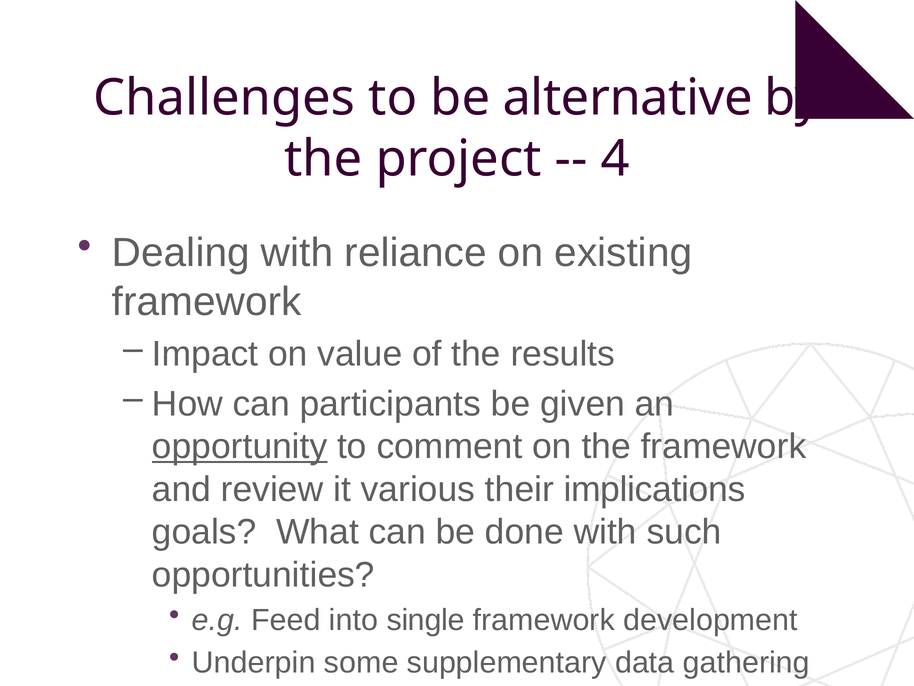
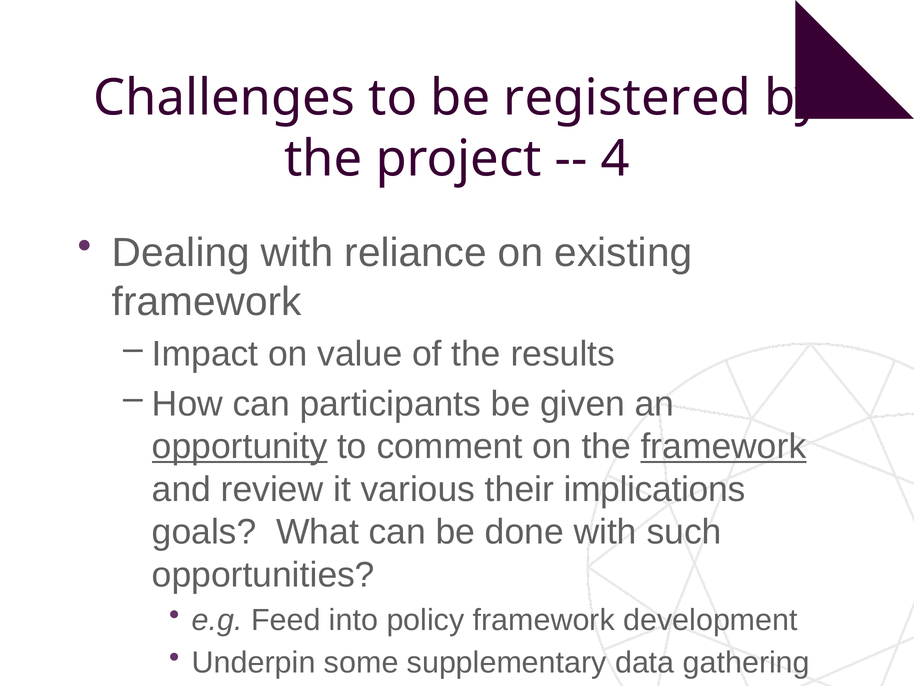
alternative: alternative -> registered
framework at (723, 446) underline: none -> present
single: single -> policy
